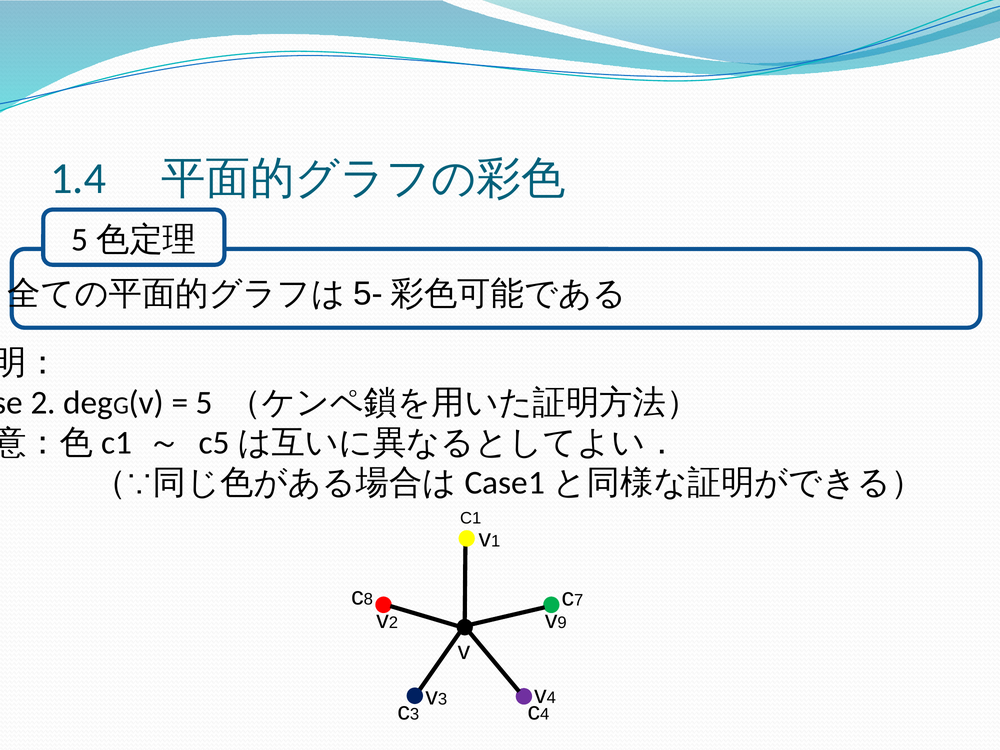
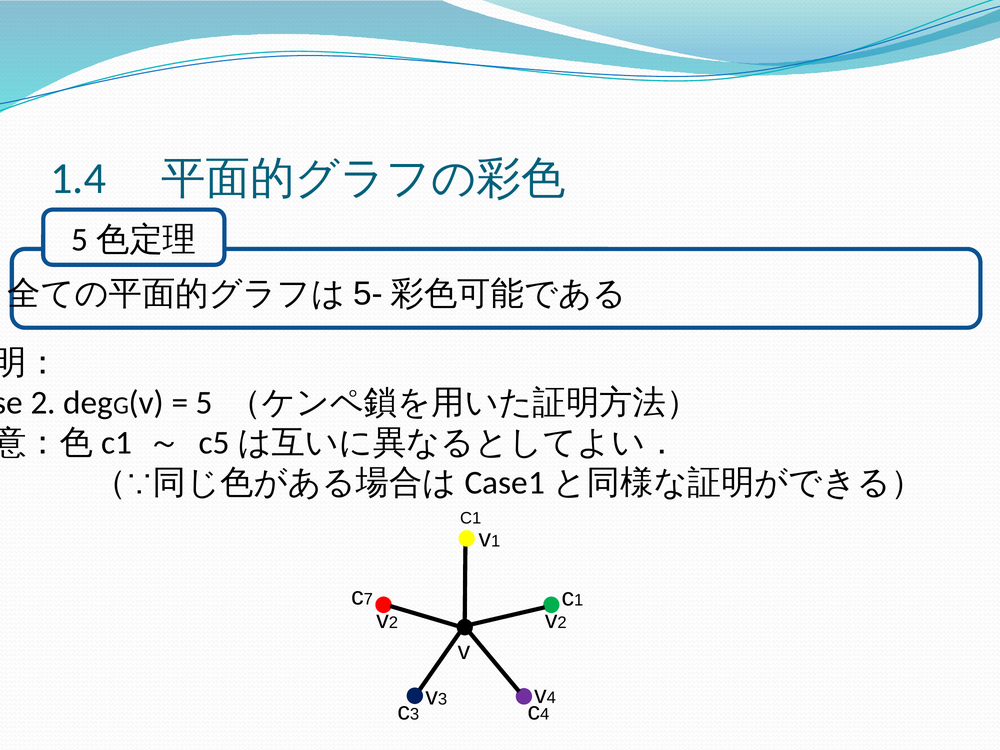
8: 8 -> 7
7 at (579, 600): 7 -> 1
9 at (562, 623): 9 -> 2
